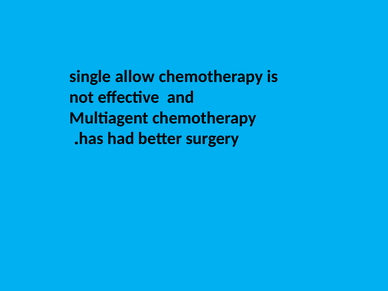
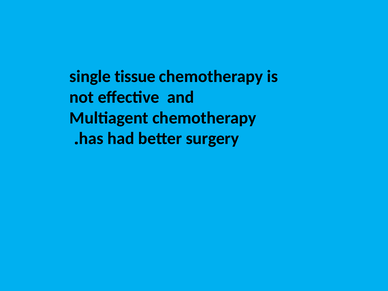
allow: allow -> tissue
